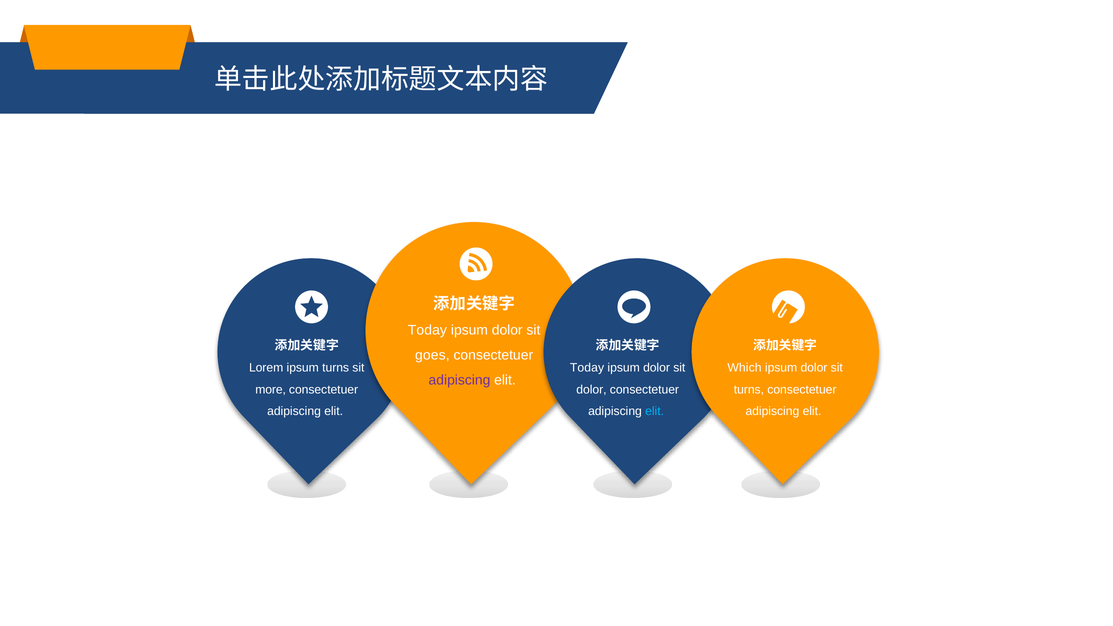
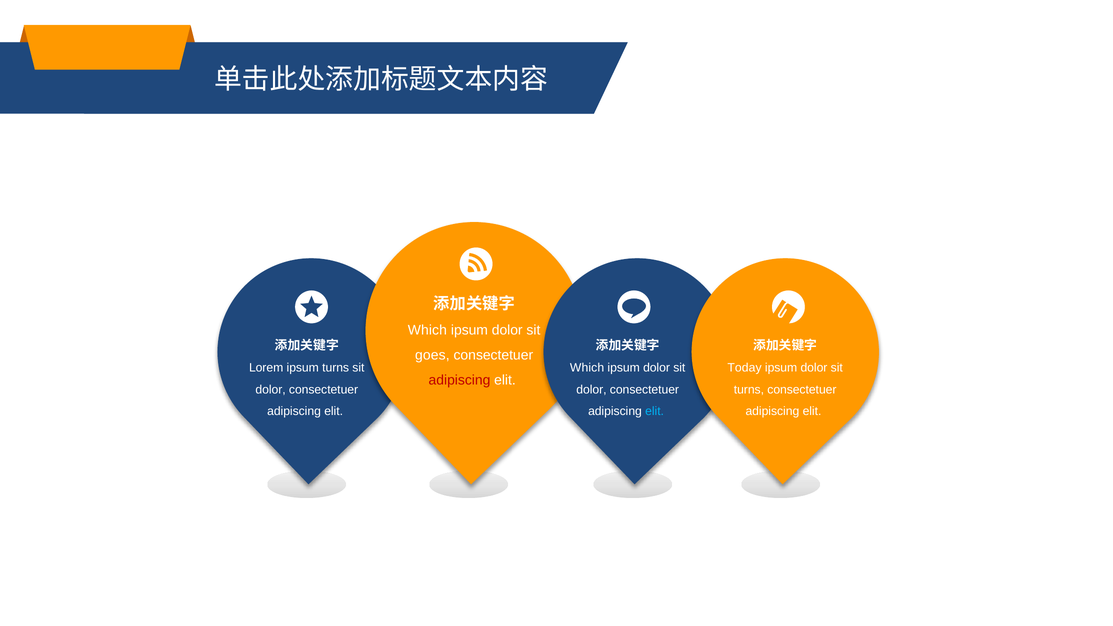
Today at (427, 330): Today -> Which
Today at (587, 368): Today -> Which
Which: Which -> Today
adipiscing at (459, 380) colour: purple -> red
more at (271, 390): more -> dolor
